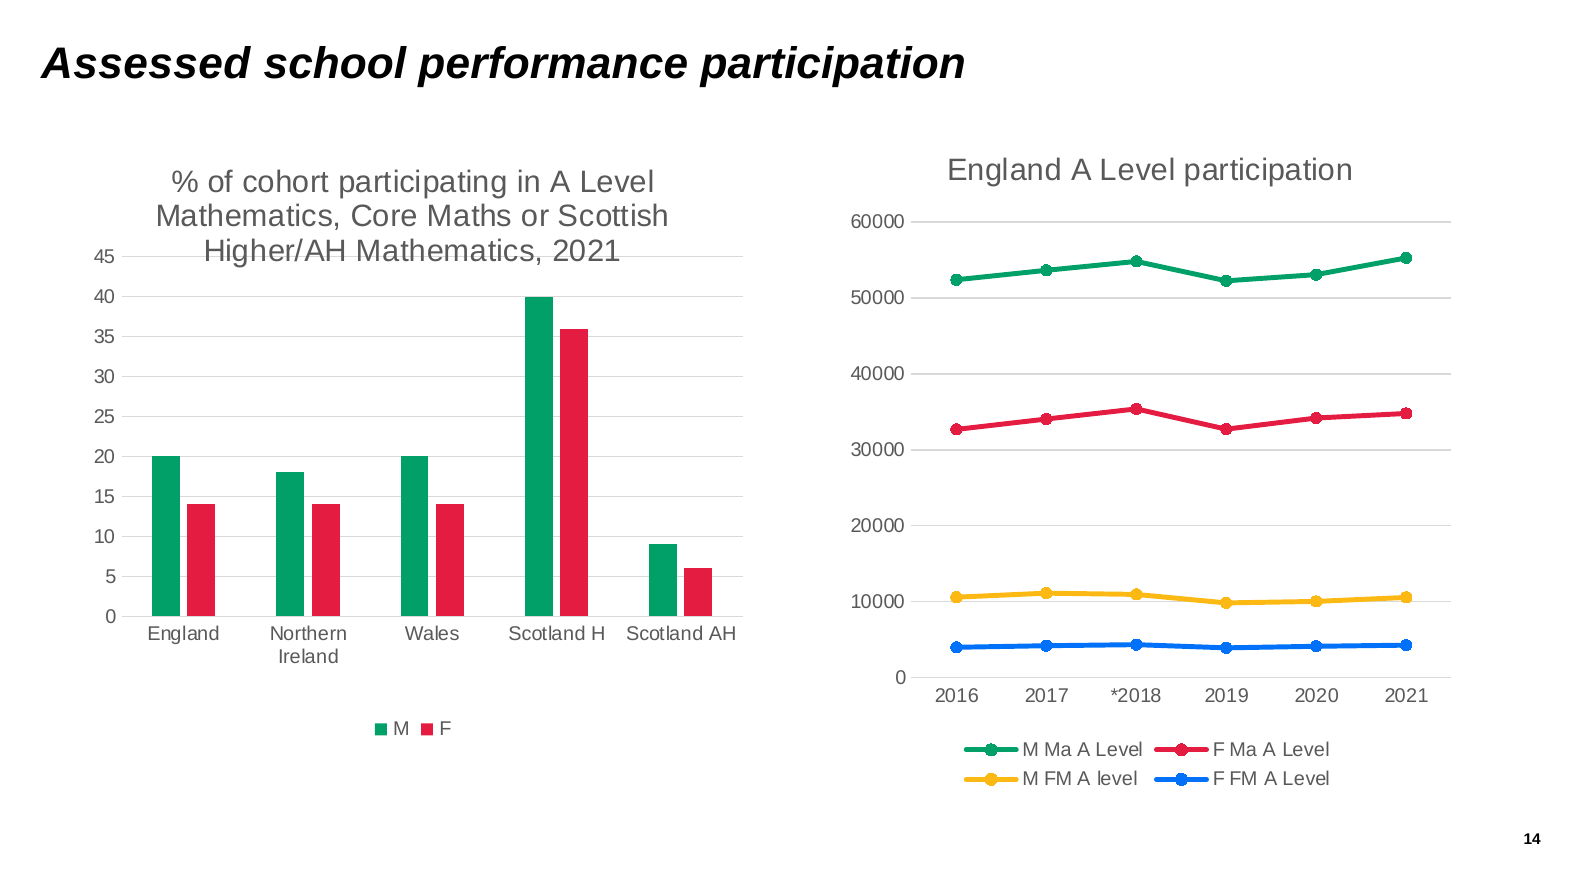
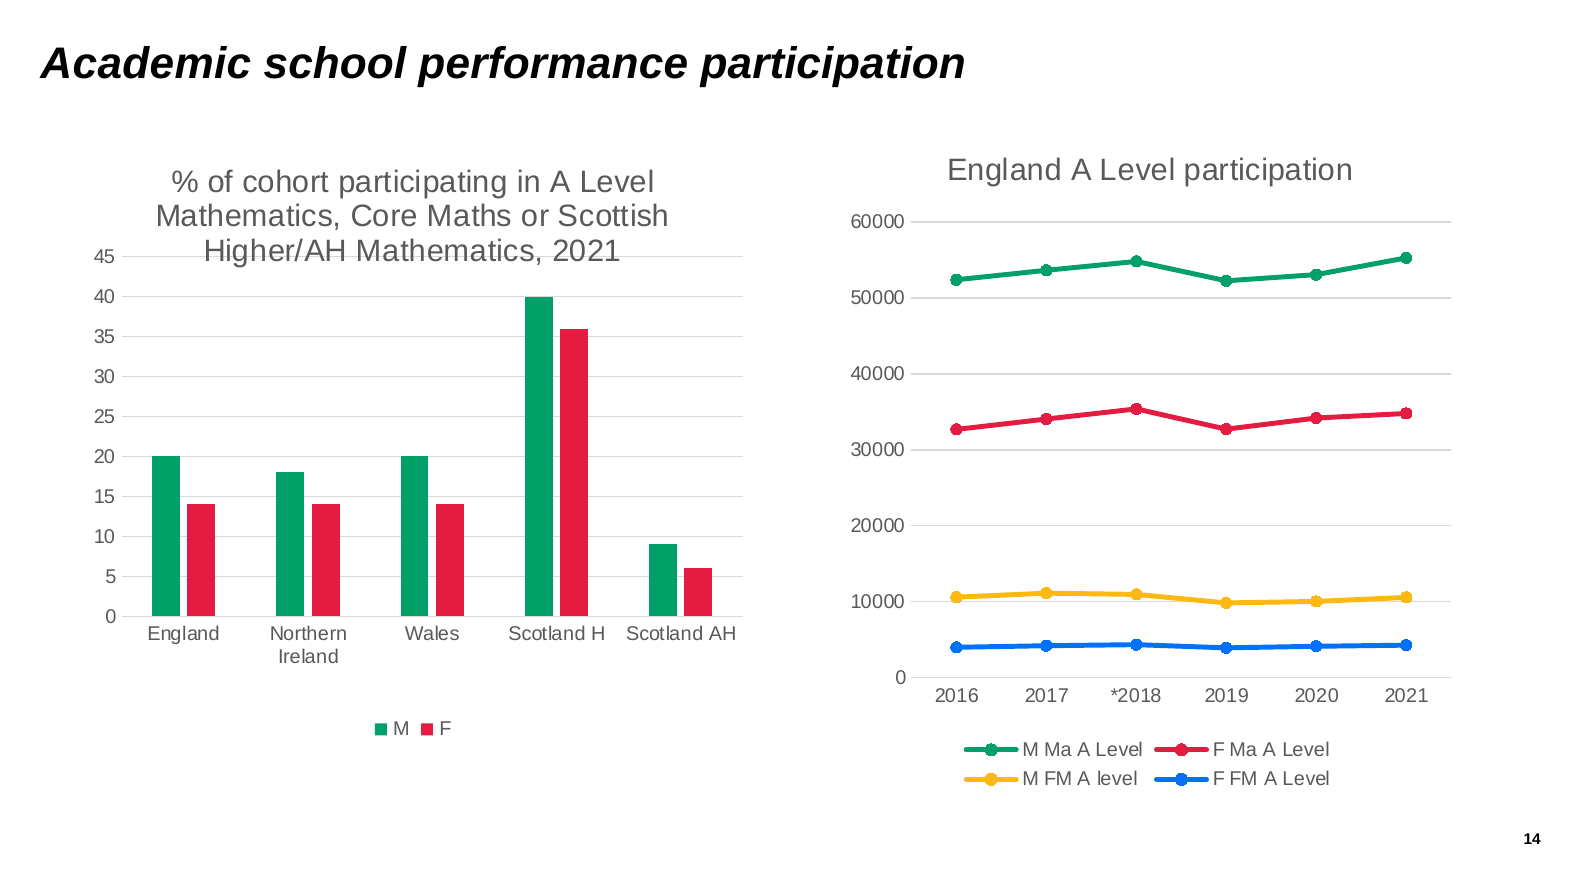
Assessed: Assessed -> Academic
